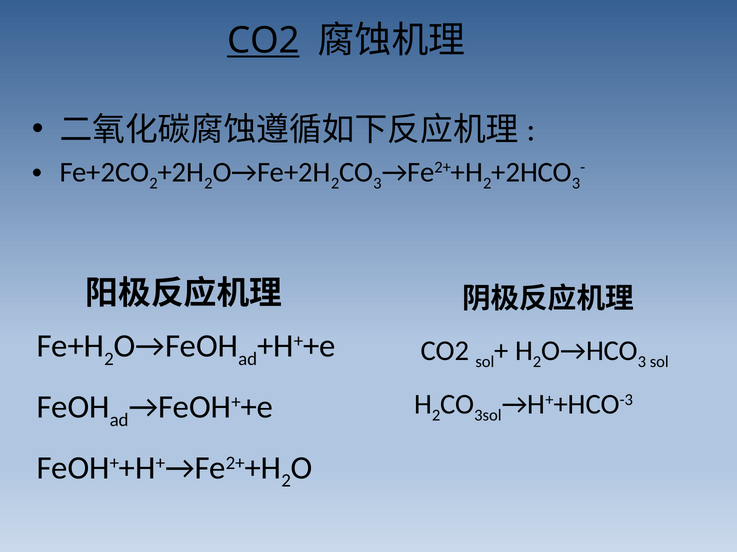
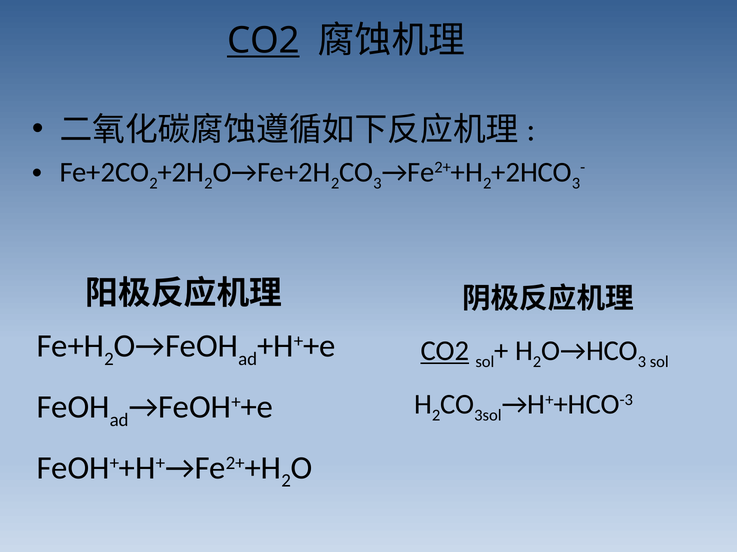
CO2 at (445, 351) underline: none -> present
